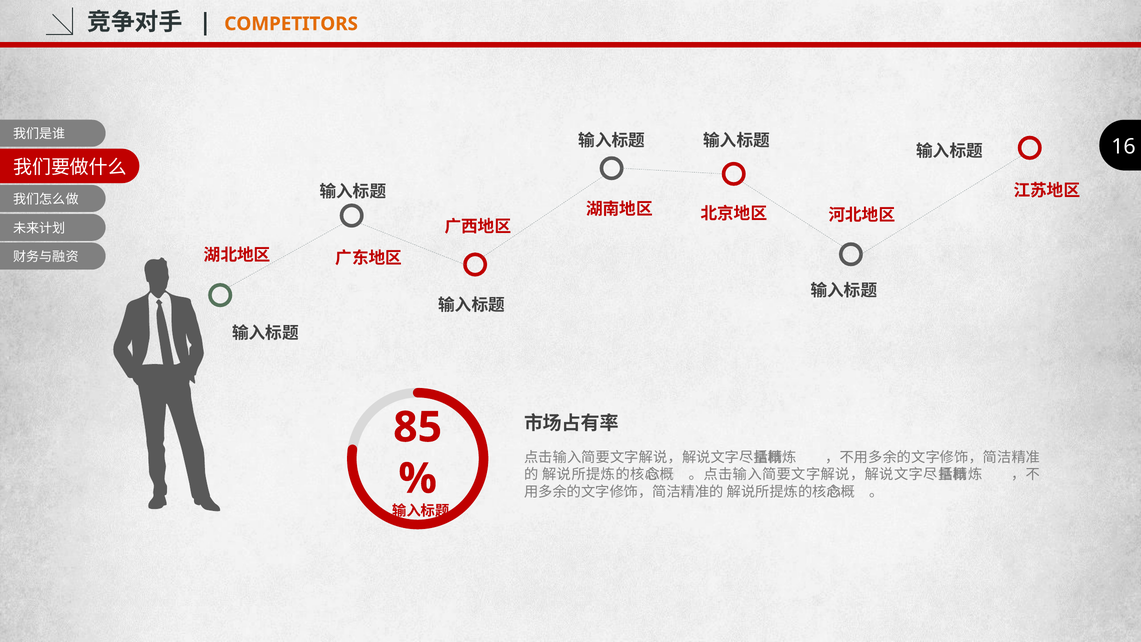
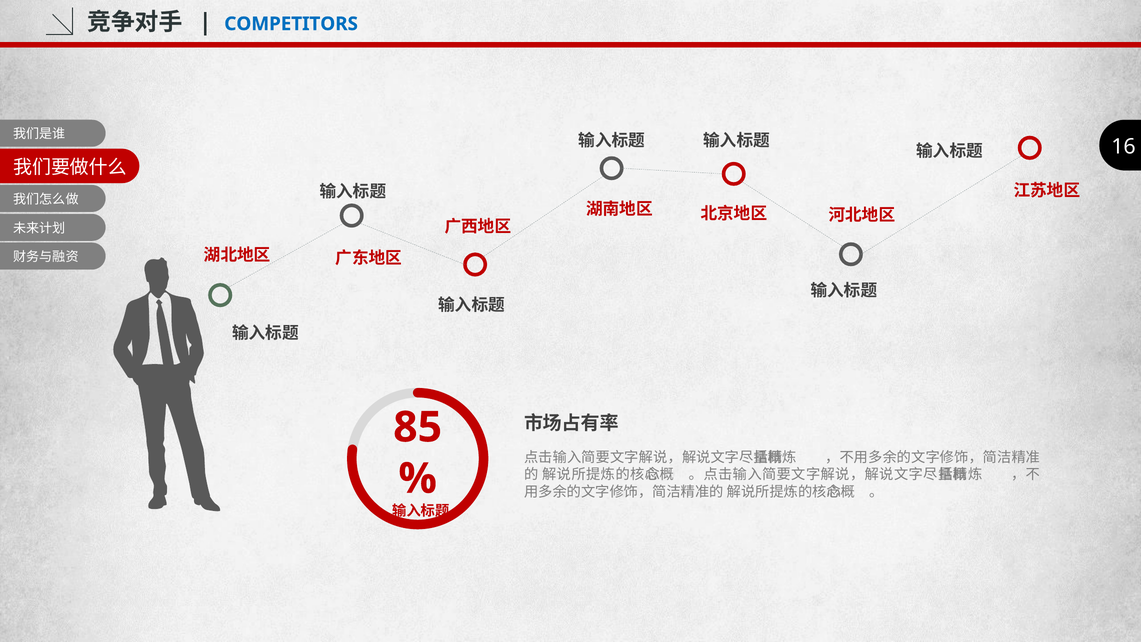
COMPETITORS colour: orange -> blue
